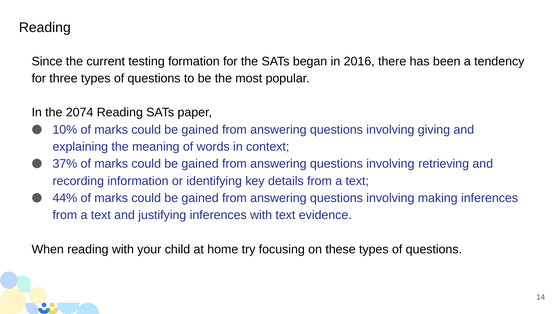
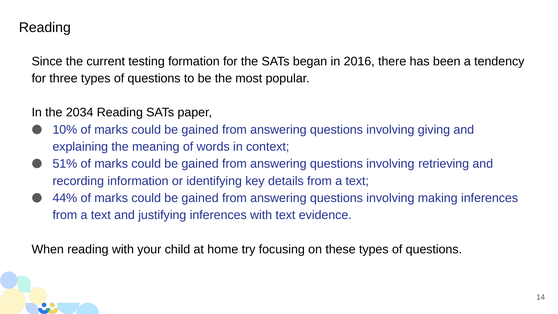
2074: 2074 -> 2034
37%: 37% -> 51%
